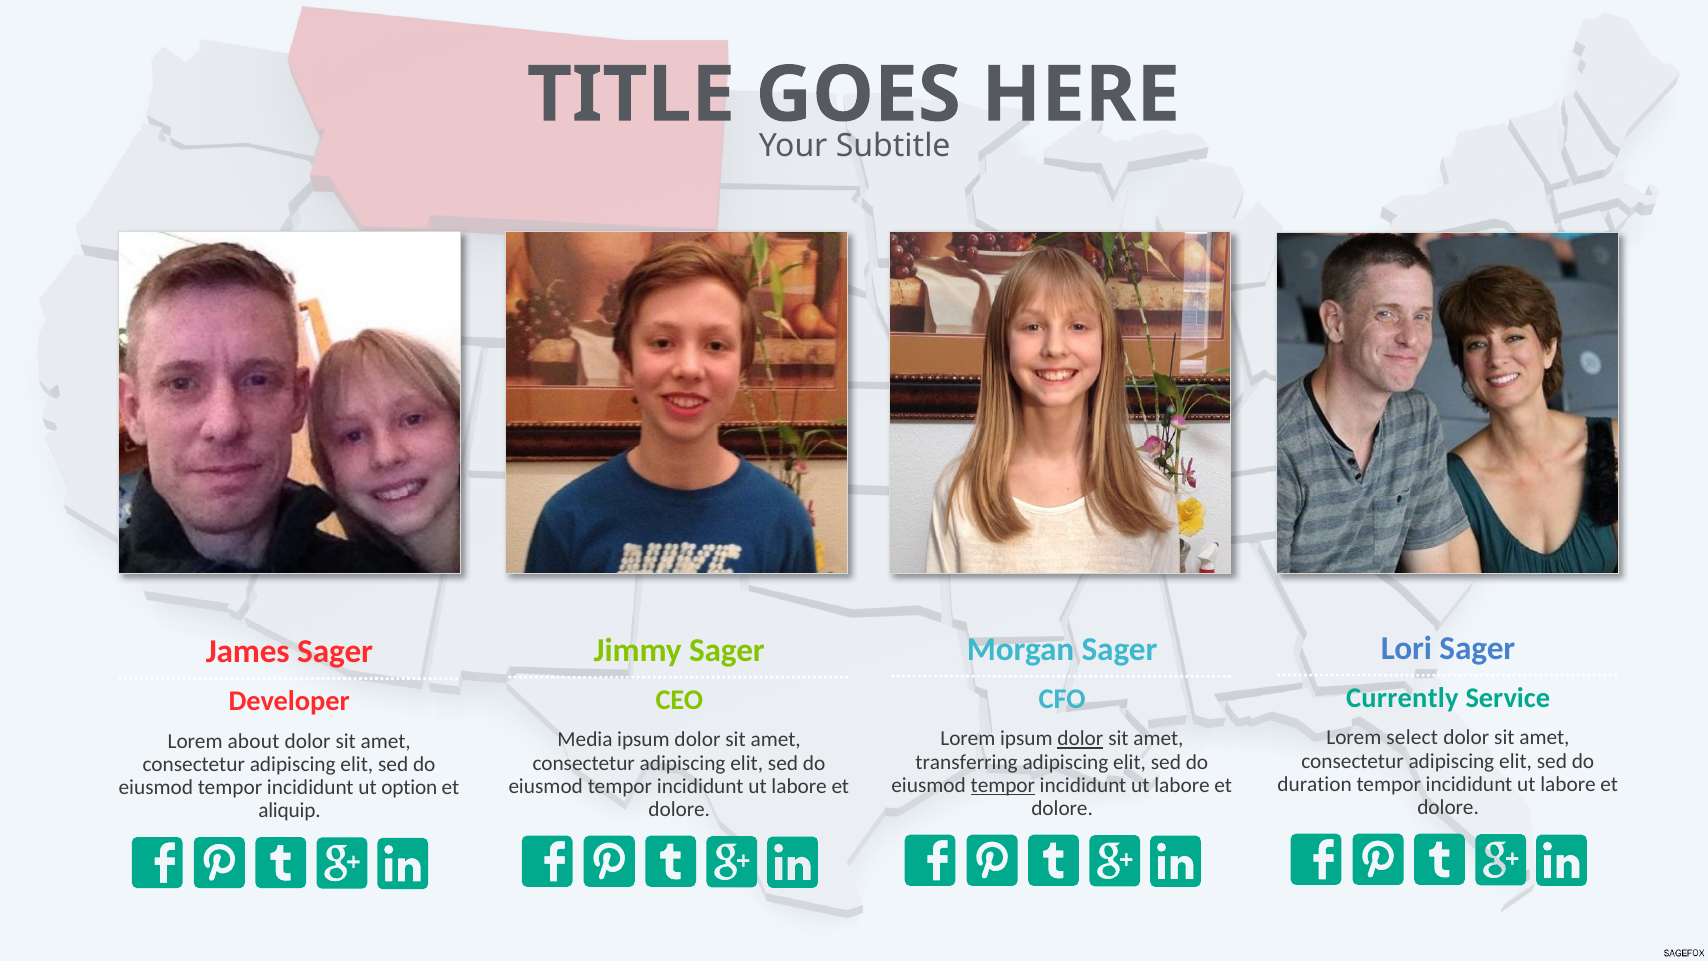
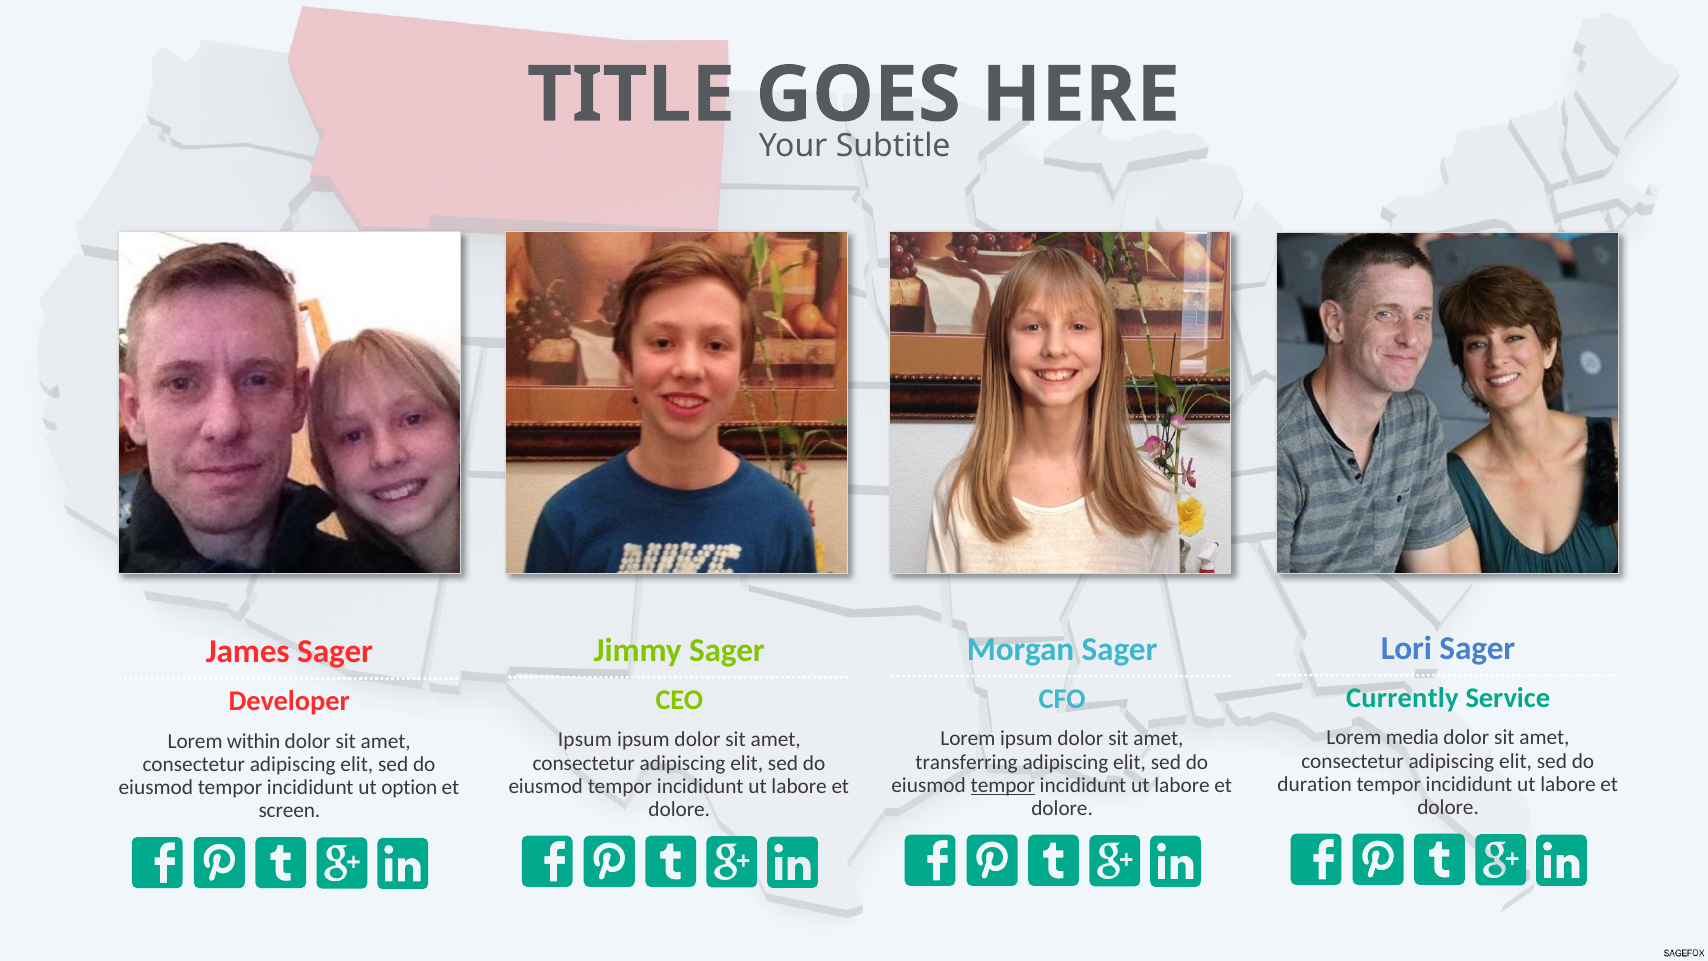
select: select -> media
dolor at (1080, 739) underline: present -> none
Media at (585, 740): Media -> Ipsum
about: about -> within
aliquip: aliquip -> screen
